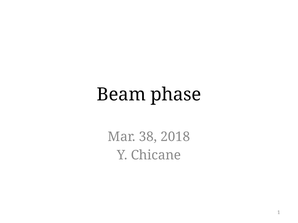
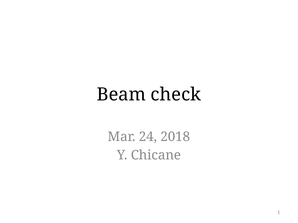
phase: phase -> check
38: 38 -> 24
